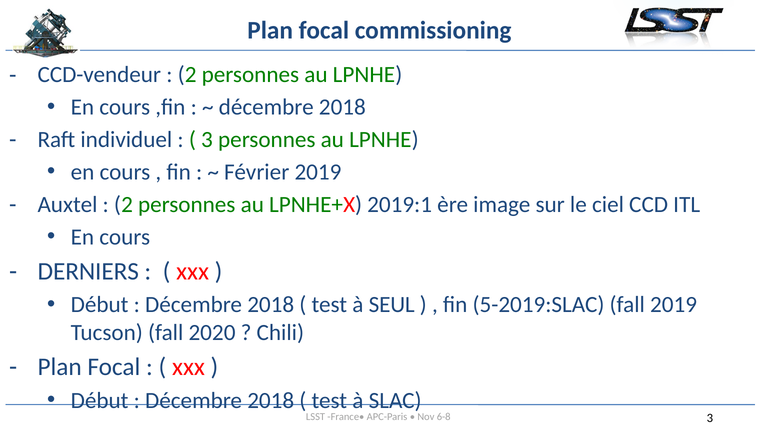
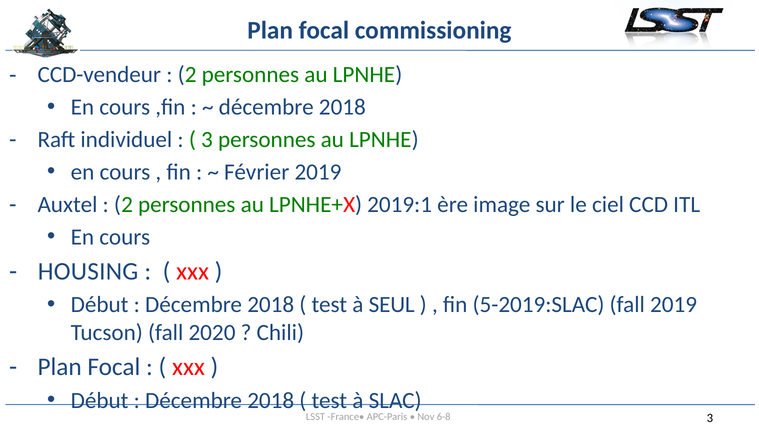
DERNIERS: DERNIERS -> HOUSING
